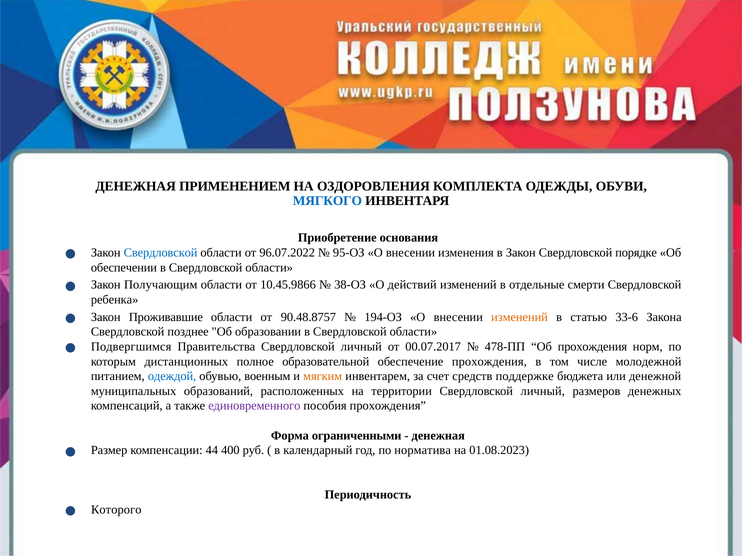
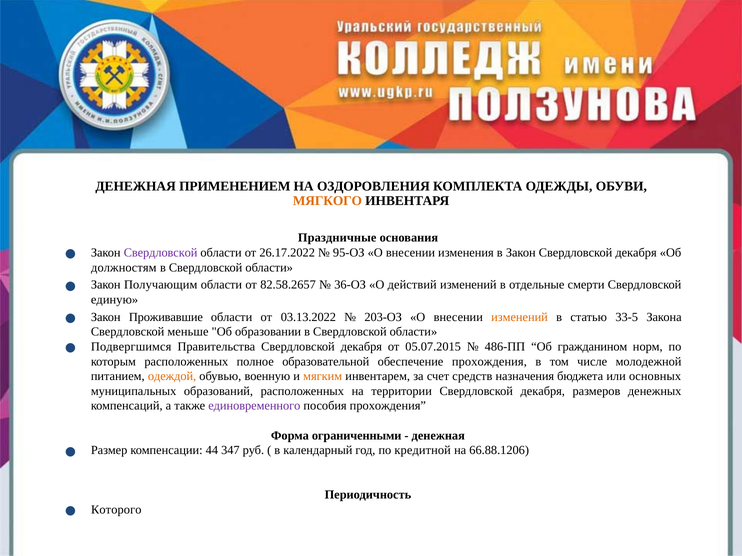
МЯГКОГО colour: blue -> orange
Приобретение: Приобретение -> Праздничные
Свердловской at (161, 253) colour: blue -> purple
96.07.2022: 96.07.2022 -> 26.17.2022
Закон Свердловской порядке: порядке -> декабря
обеспечении: обеспечении -> должностям
10.45.9866: 10.45.9866 -> 82.58.2657
38-ОЗ: 38-ОЗ -> 36-ОЗ
ребенка: ребенка -> единую
90.48.8757: 90.48.8757 -> 03.13.2022
194-ОЗ: 194-ОЗ -> 203-ОЗ
33-6: 33-6 -> 33-5
позднее: позднее -> меньше
Правительства Свердловской личный: личный -> декабря
00.07.2017: 00.07.2017 -> 05.07.2015
478-ПП: 478-ПП -> 486-ПП
Об прохождения: прохождения -> гражданином
которым дистанционных: дистанционных -> расположенных
одеждой colour: blue -> orange
военным: военным -> военную
поддержке: поддержке -> назначения
денежной: денежной -> основных
территории Свердловской личный: личный -> декабря
400: 400 -> 347
норматива: норматива -> кредитной
01.08.2023: 01.08.2023 -> 66.88.1206
